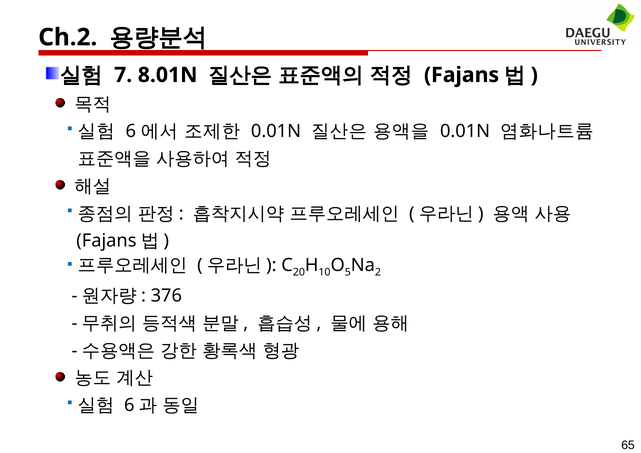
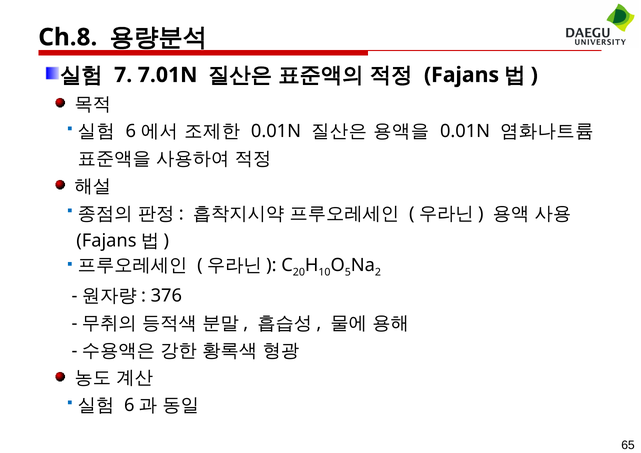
Ch.2: Ch.2 -> Ch.8
8.01N: 8.01N -> 7.01N
